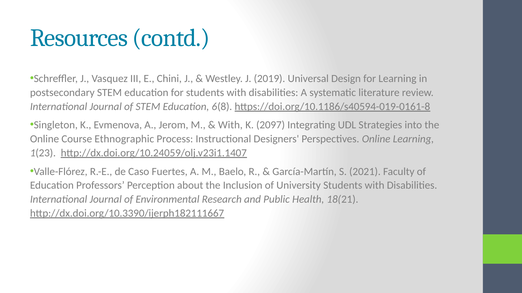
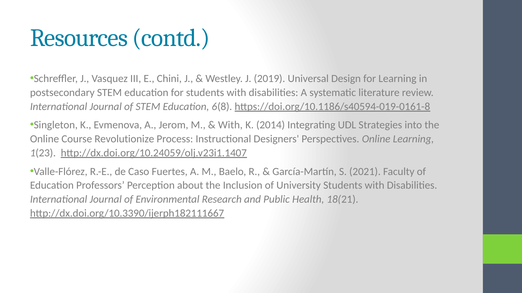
2097: 2097 -> 2014
Ethnographic: Ethnographic -> Revolutionize
